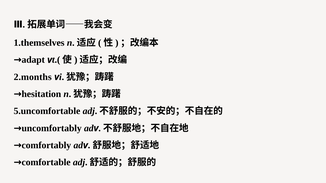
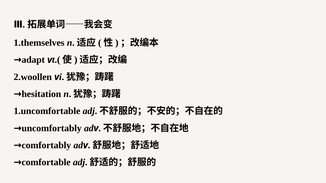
2.months: 2.months -> 2.woollen
5.uncomfortable: 5.uncomfortable -> 1.uncomfortable
